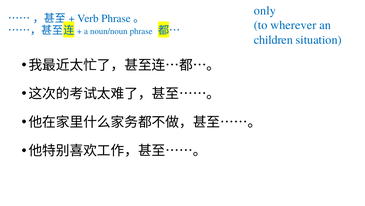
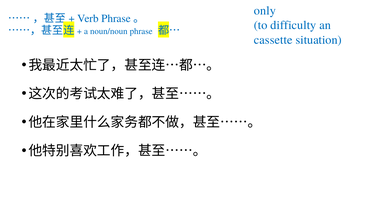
wherever: wherever -> difficulty
children: children -> cassette
